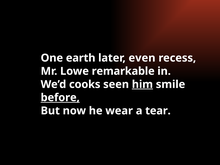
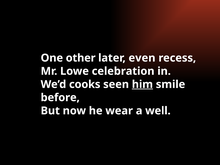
earth: earth -> other
remarkable: remarkable -> celebration
before underline: present -> none
tear: tear -> well
